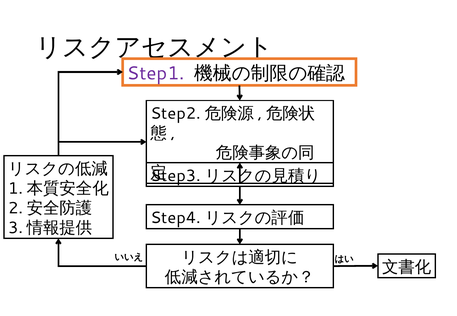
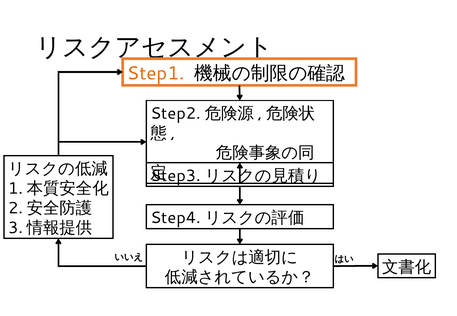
Step1 colour: purple -> orange
